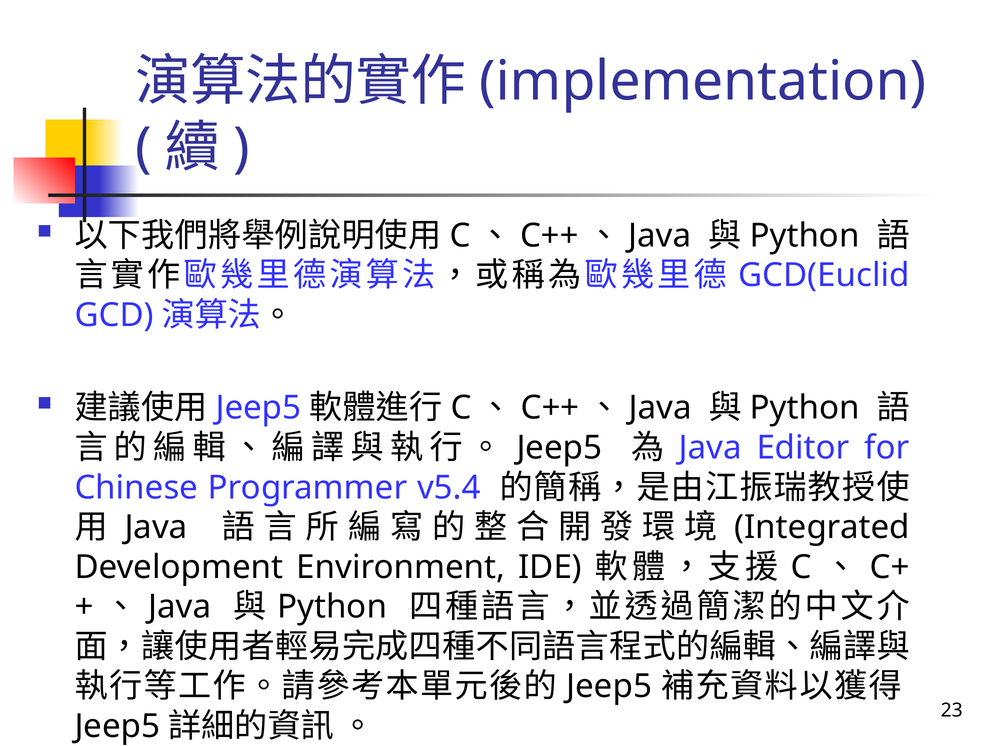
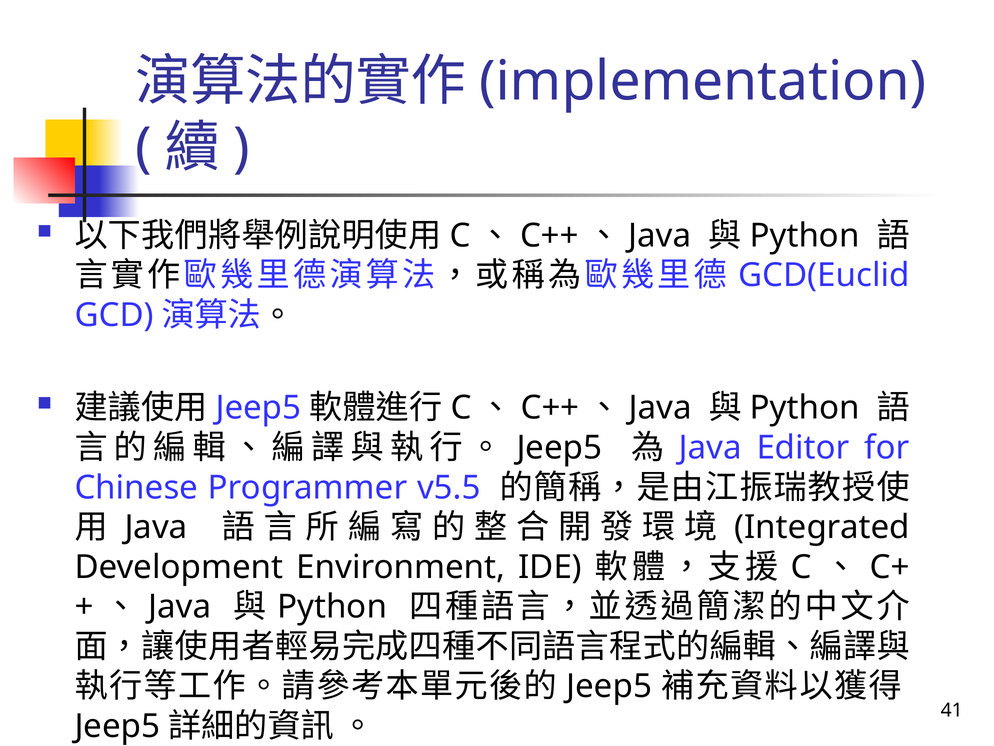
v5.4: v5.4 -> v5.5
23: 23 -> 41
